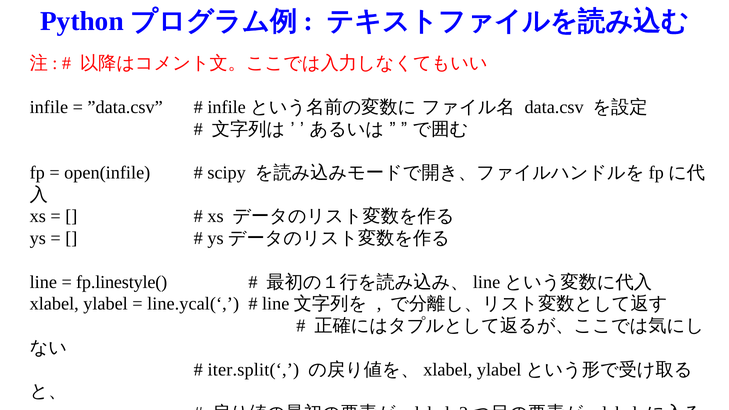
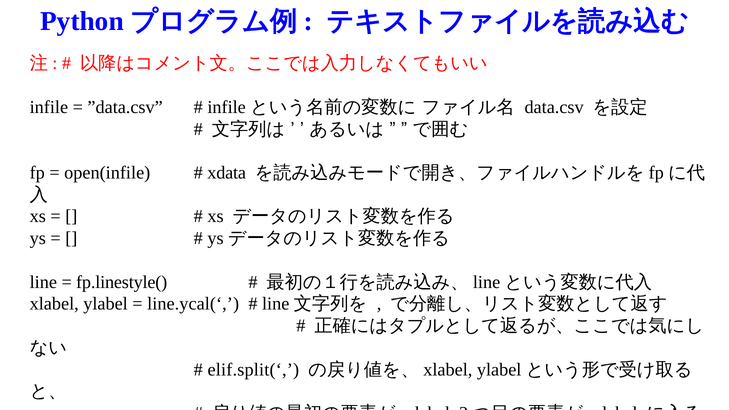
scipy: scipy -> xdata
iter.split(‘: iter.split(‘ -> elif.split(‘
